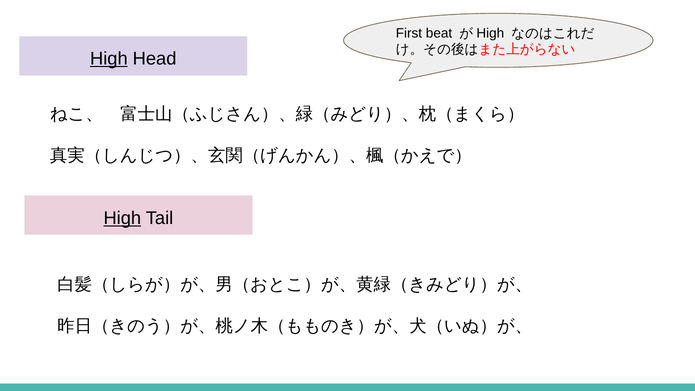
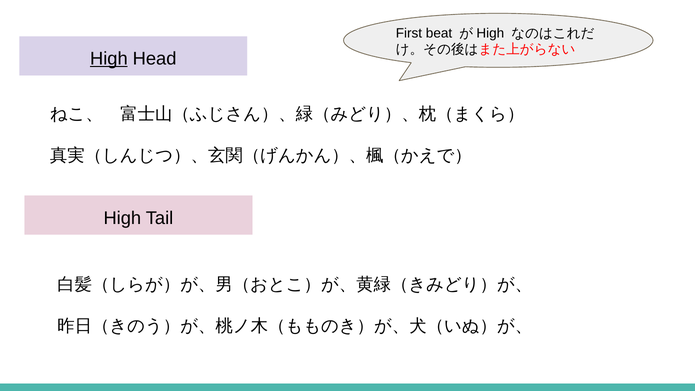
High at (122, 218) underline: present -> none
